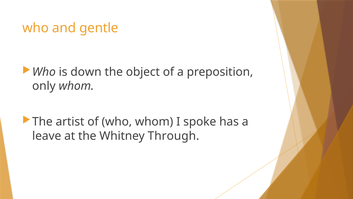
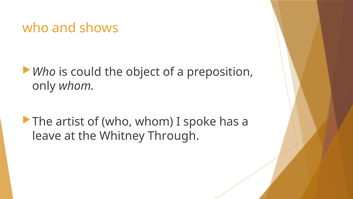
gentle: gentle -> shows
down: down -> could
